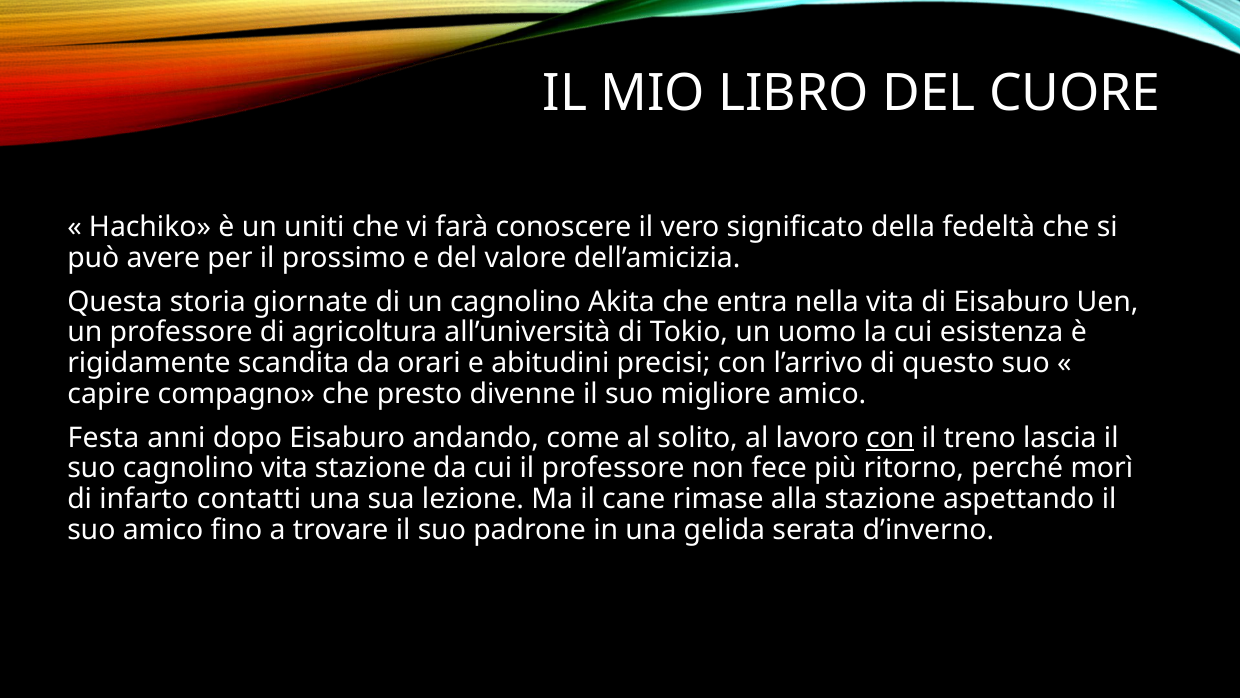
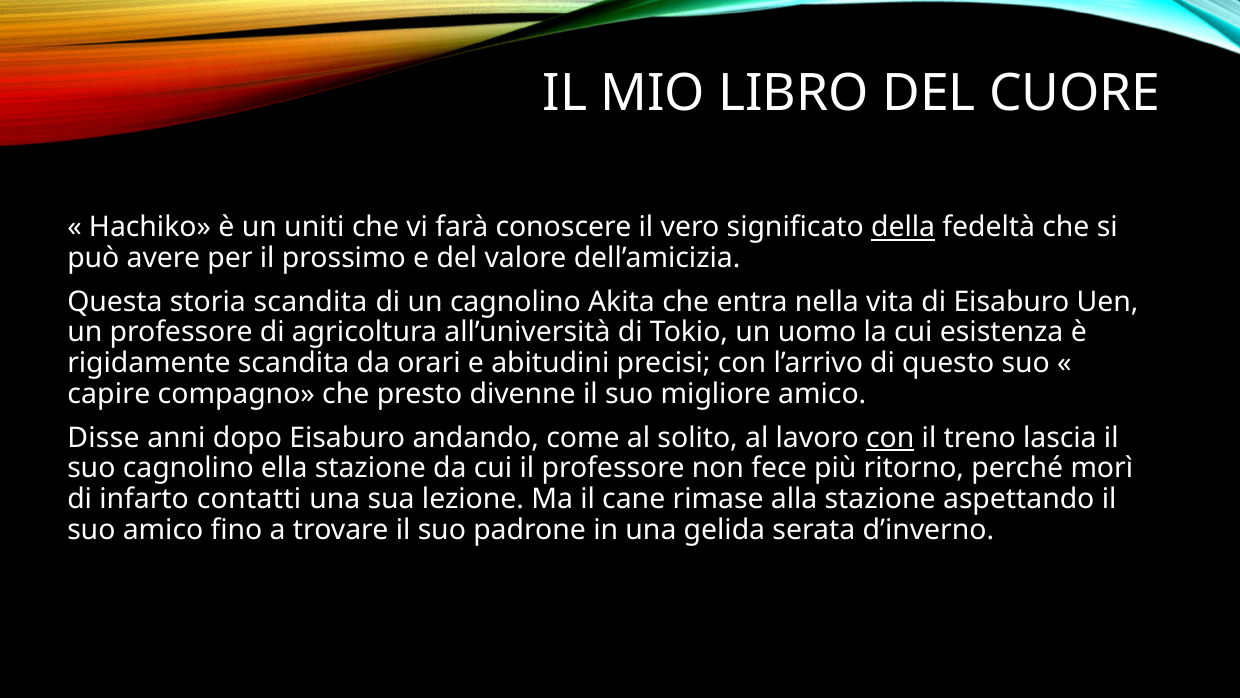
della underline: none -> present
storia giornate: giornate -> scandita
Festa: Festa -> Disse
cagnolino vita: vita -> ella
